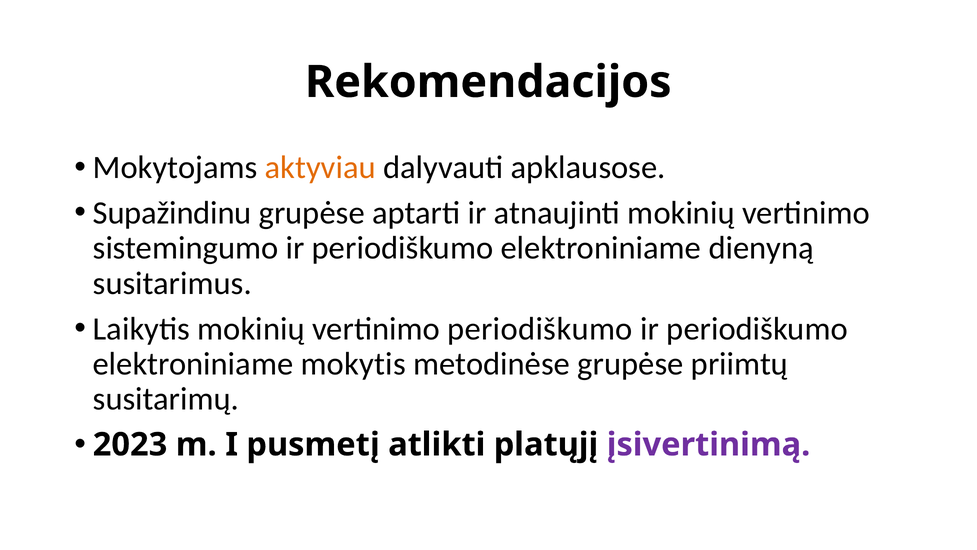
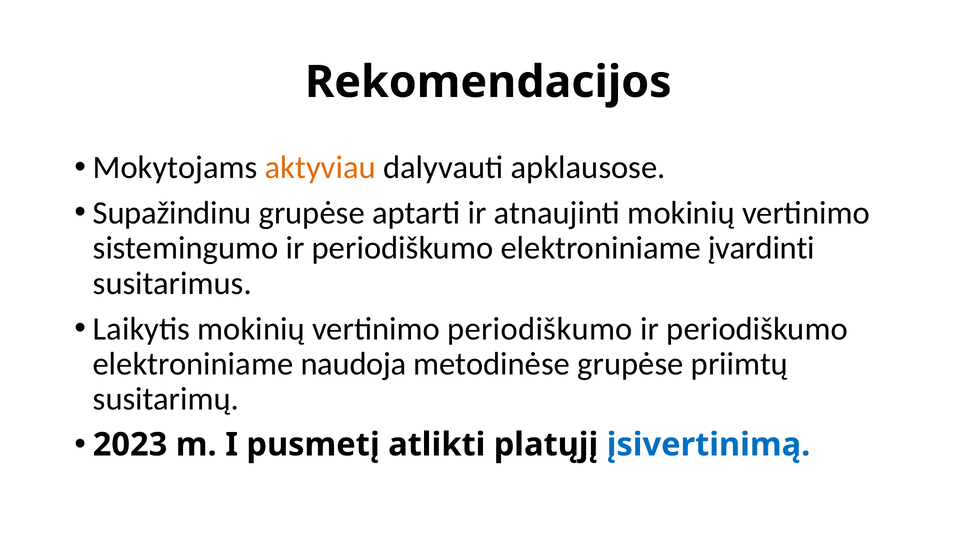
dienyną: dienyną -> įvardinti
mokytis: mokytis -> naudoja
įsivertinimą colour: purple -> blue
